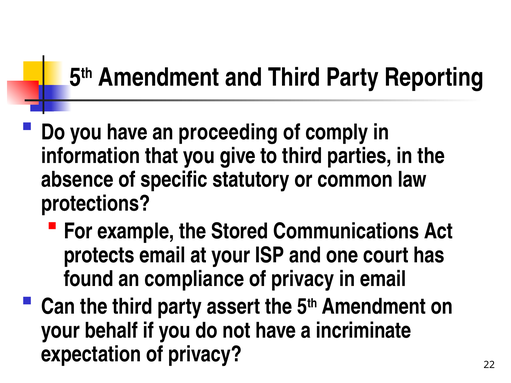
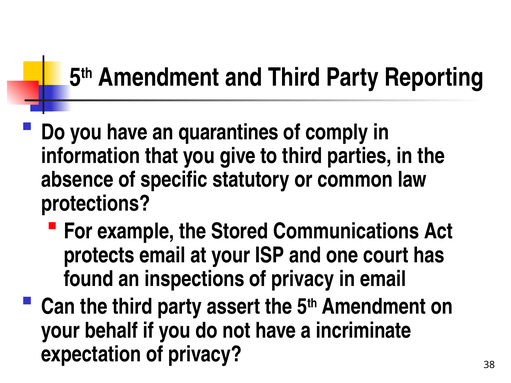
proceeding: proceeding -> quarantines
compliance: compliance -> inspections
22: 22 -> 38
